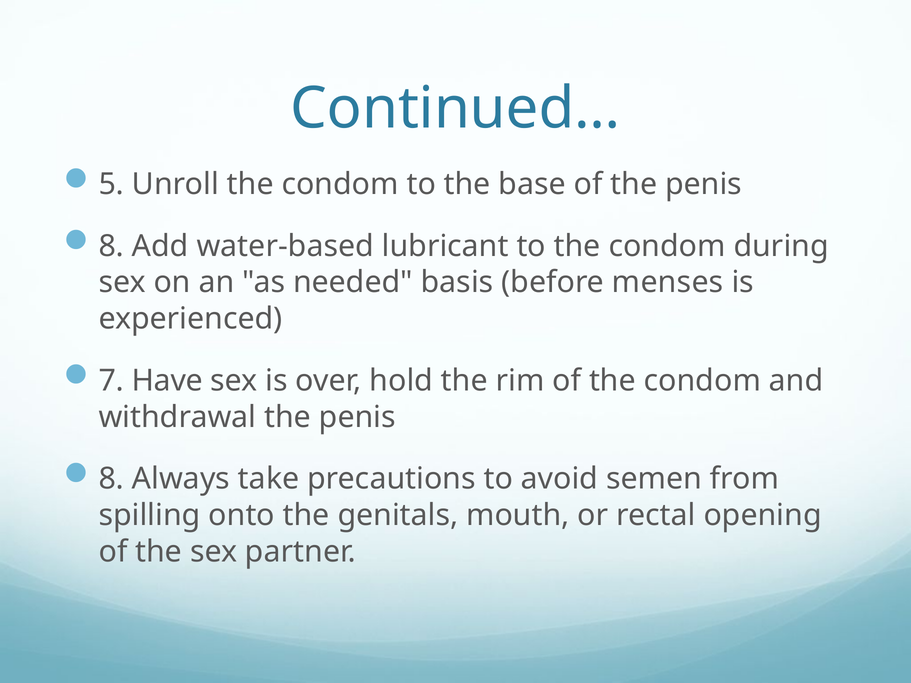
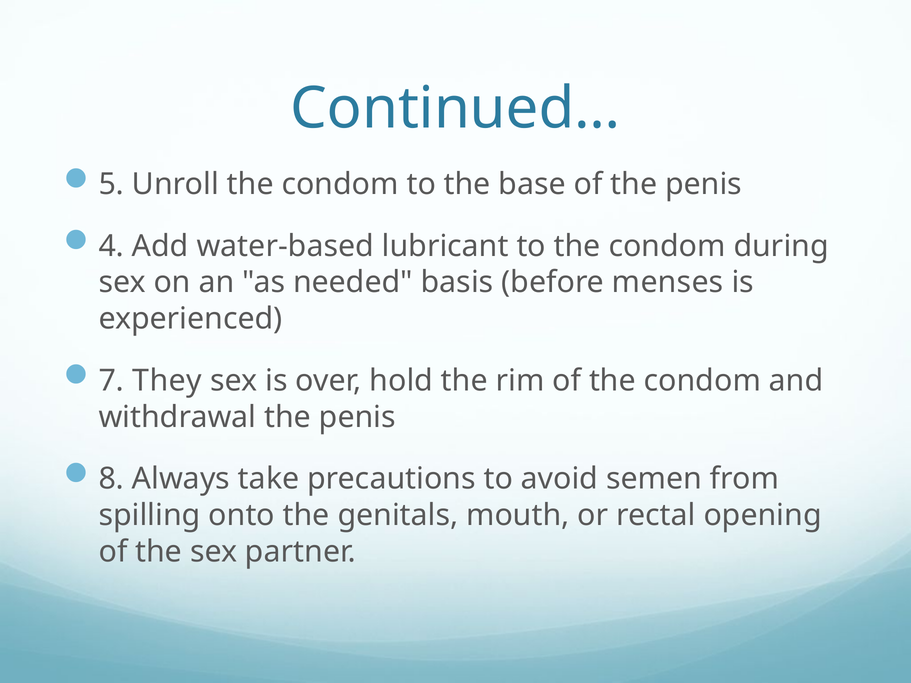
8 at (111, 246): 8 -> 4
Have: Have -> They
